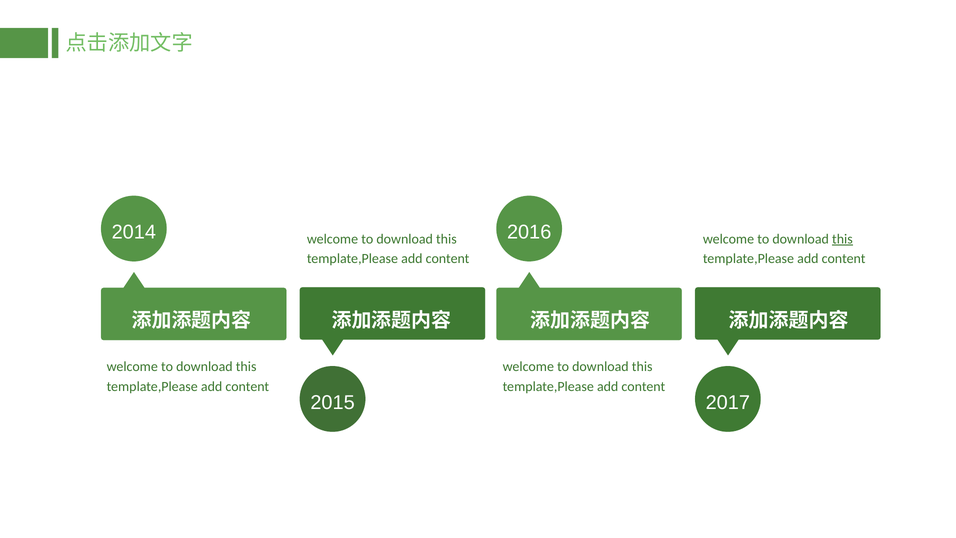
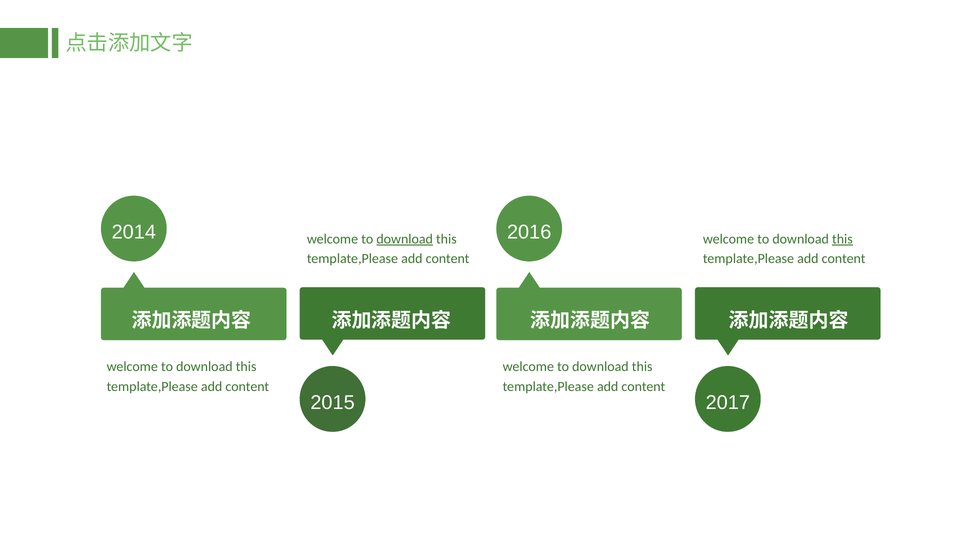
download at (405, 239) underline: none -> present
